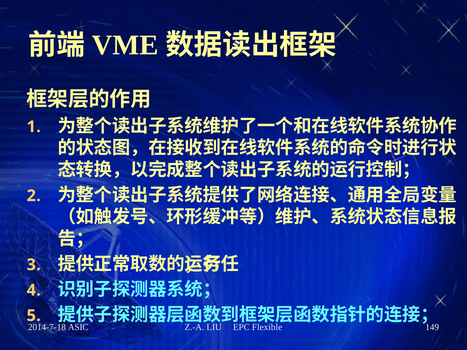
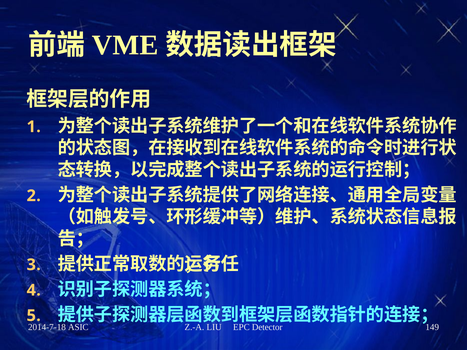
Flexible: Flexible -> Detector
